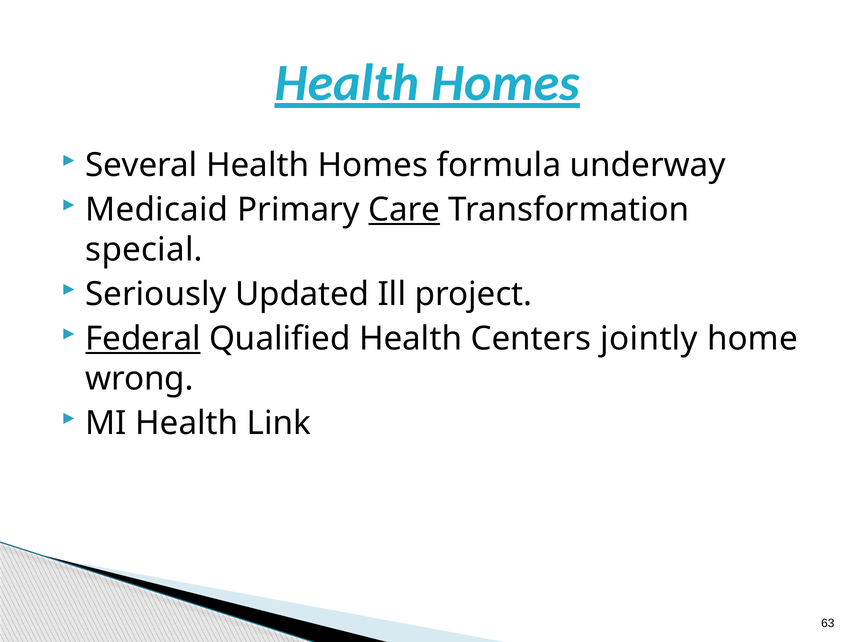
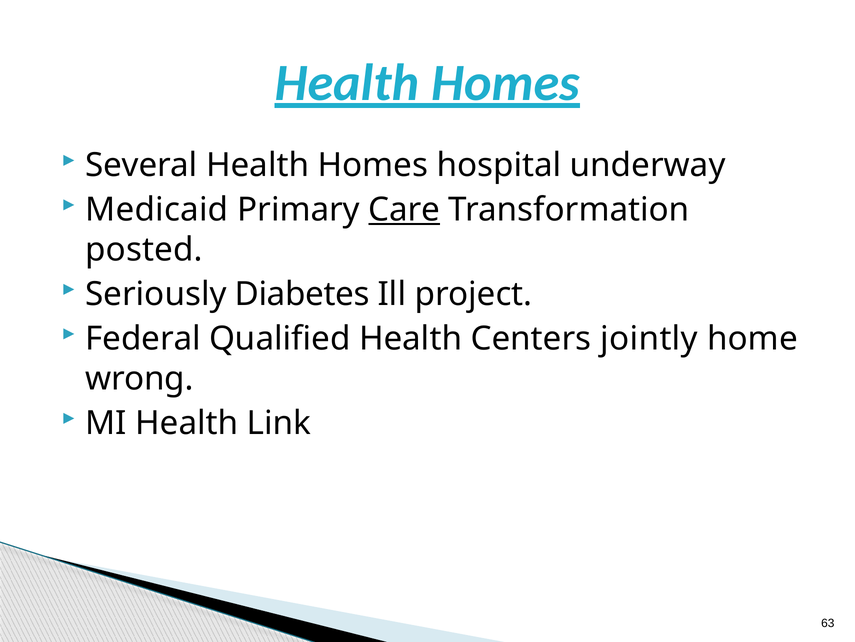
formula: formula -> hospital
special: special -> posted
Updated: Updated -> Diabetes
Federal underline: present -> none
